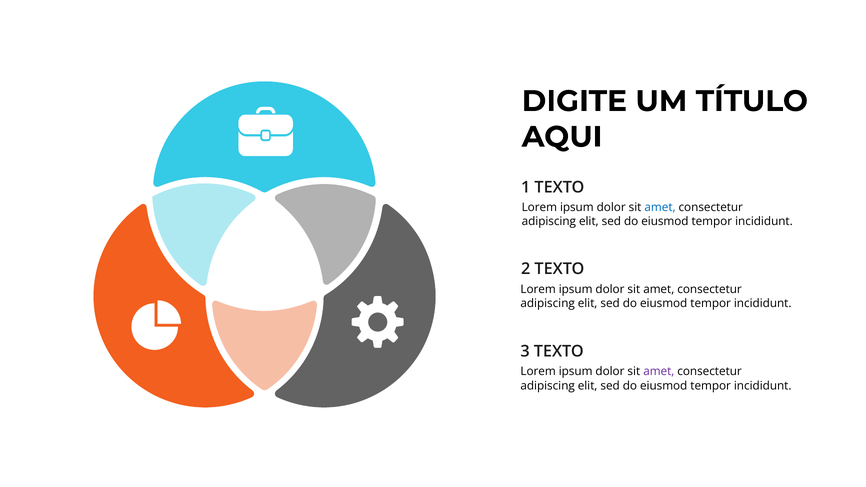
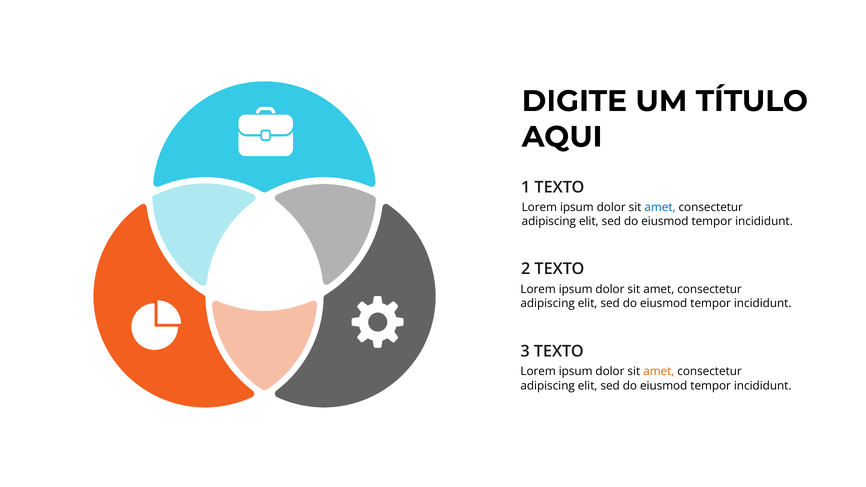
amet at (659, 372) colour: purple -> orange
